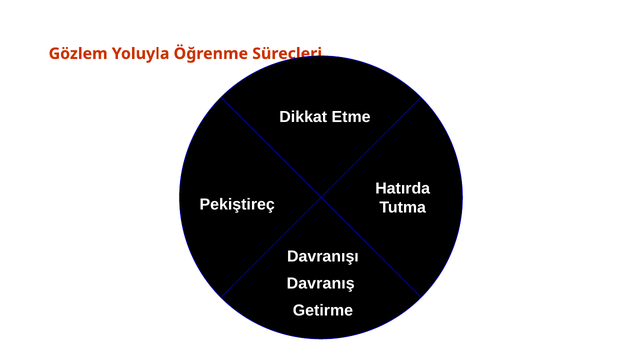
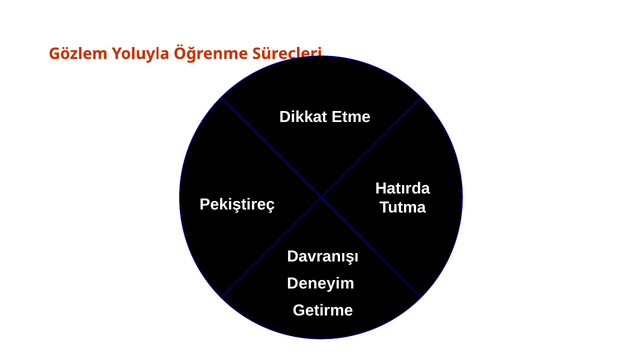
Davranış: Davranış -> Deneyim
